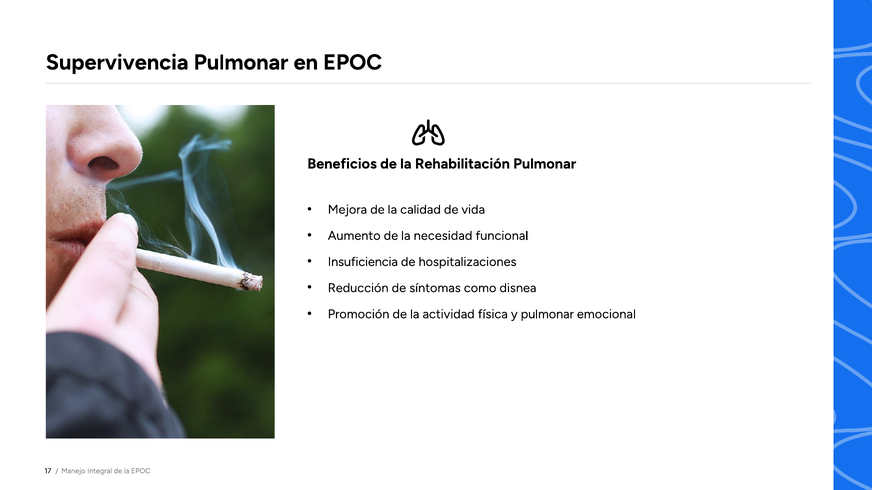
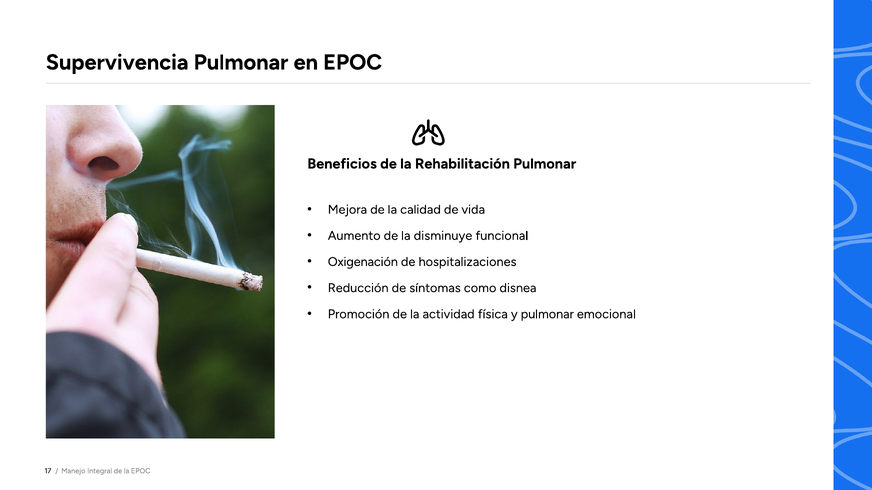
necesidad: necesidad -> disminuye
Insuficiencia: Insuficiencia -> Oxigenación
